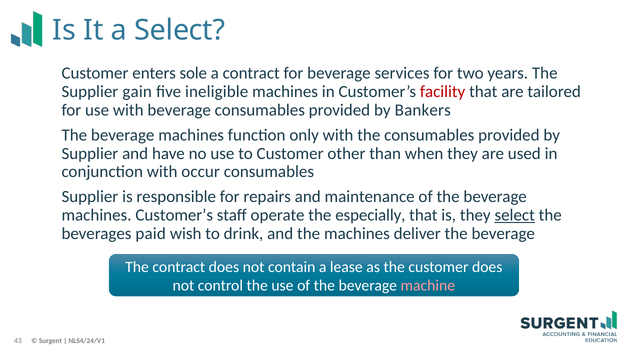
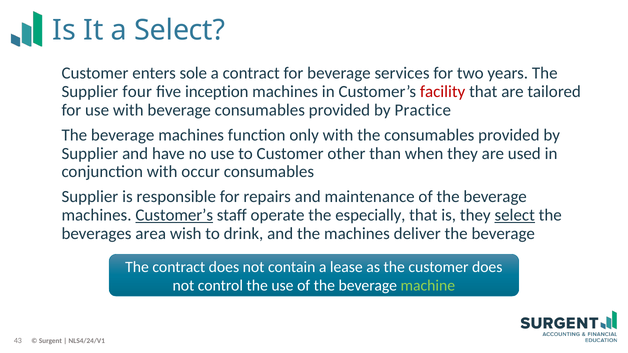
gain: gain -> four
ineligible: ineligible -> inception
Bankers: Bankers -> Practice
Customer’s at (174, 215) underline: none -> present
paid: paid -> area
machine colour: pink -> light green
